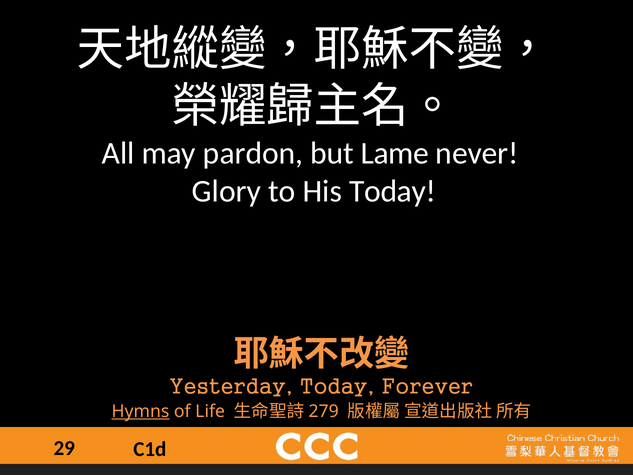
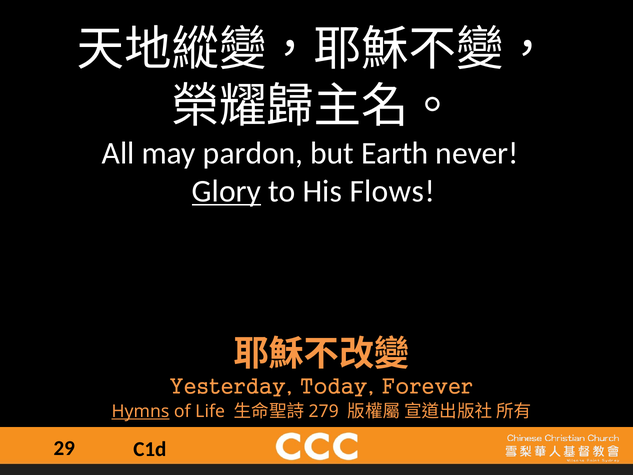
Lame: Lame -> Earth
Glory underline: none -> present
His Today: Today -> Flows
